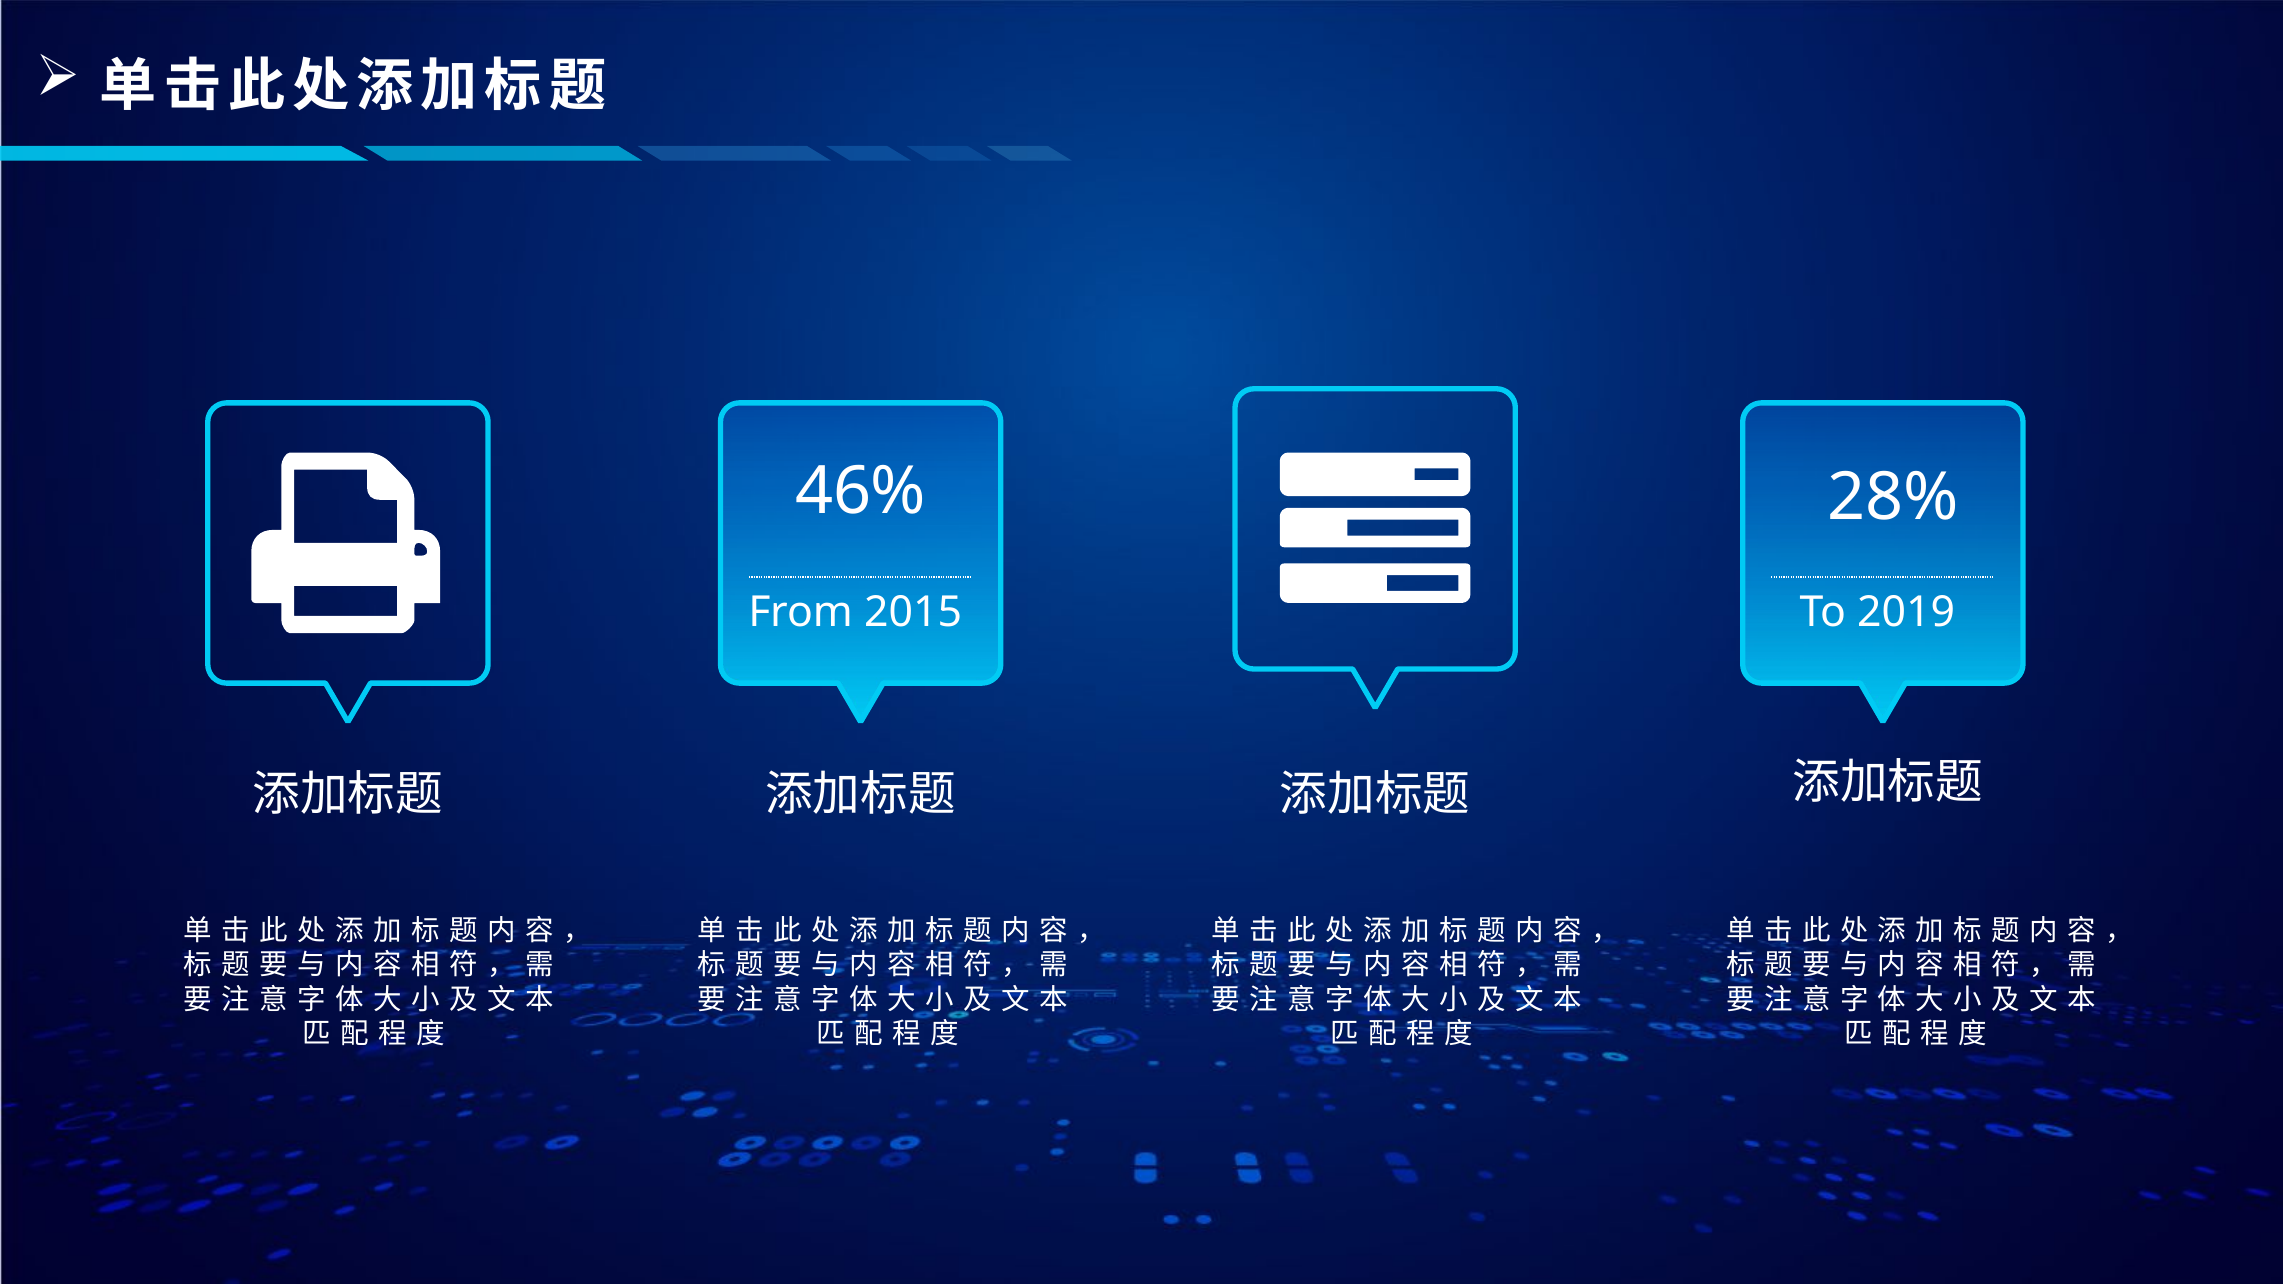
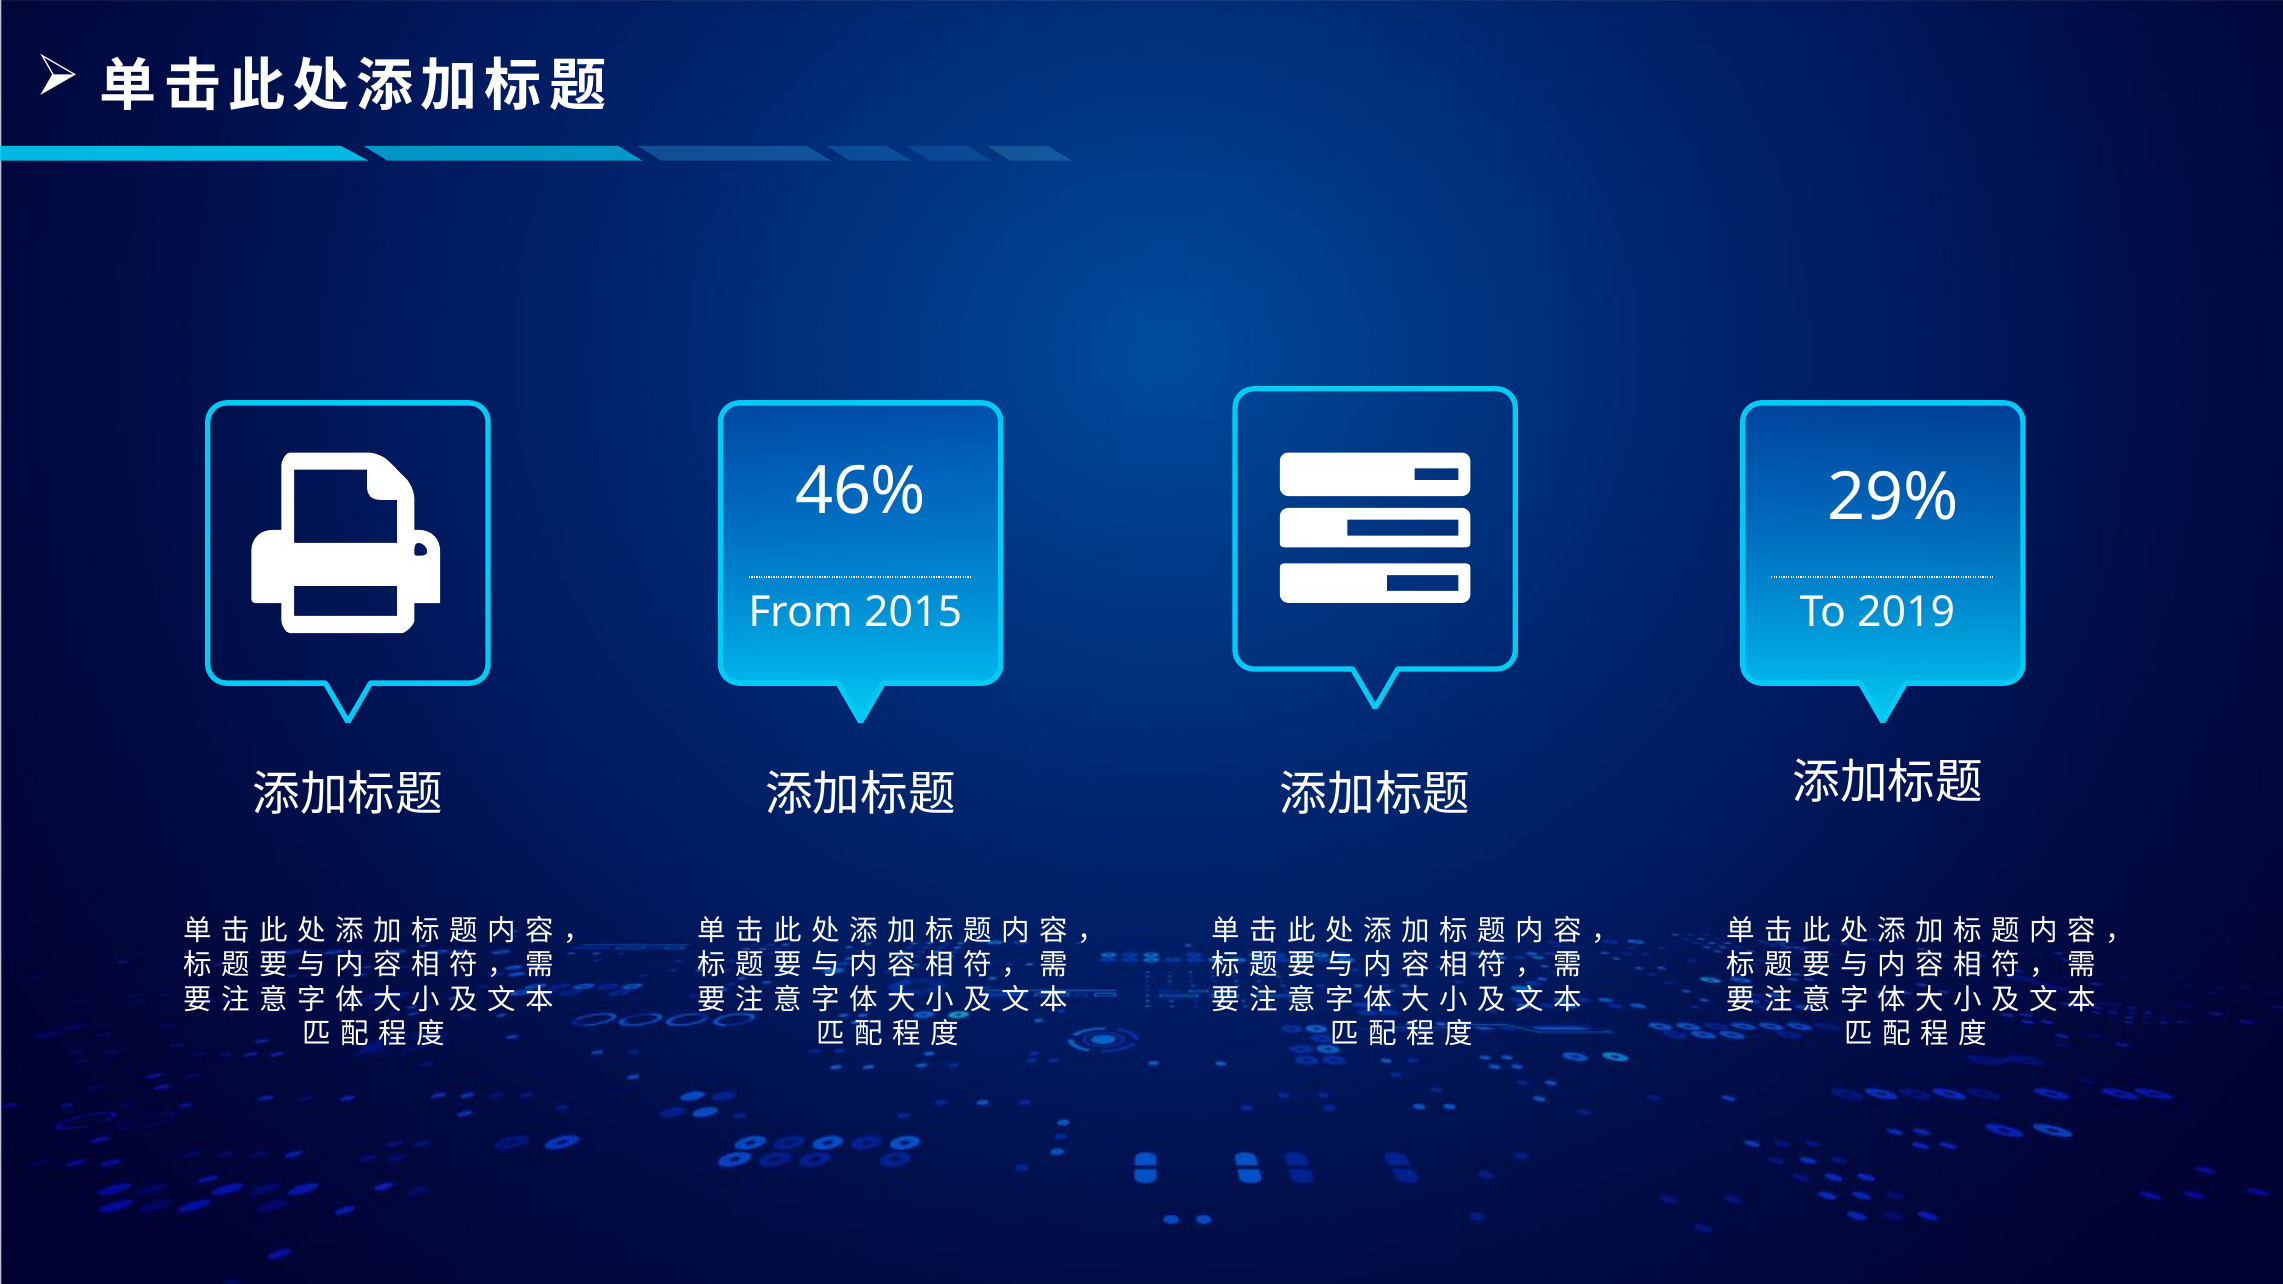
28%: 28% -> 29%
